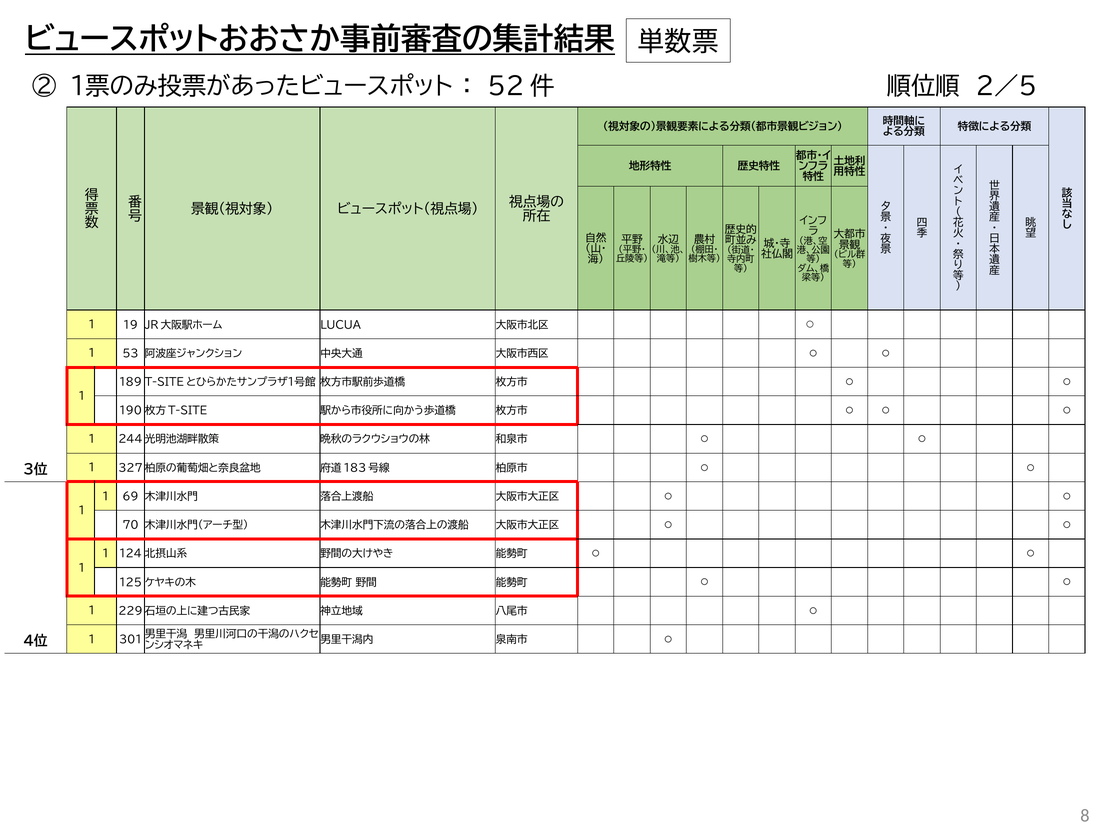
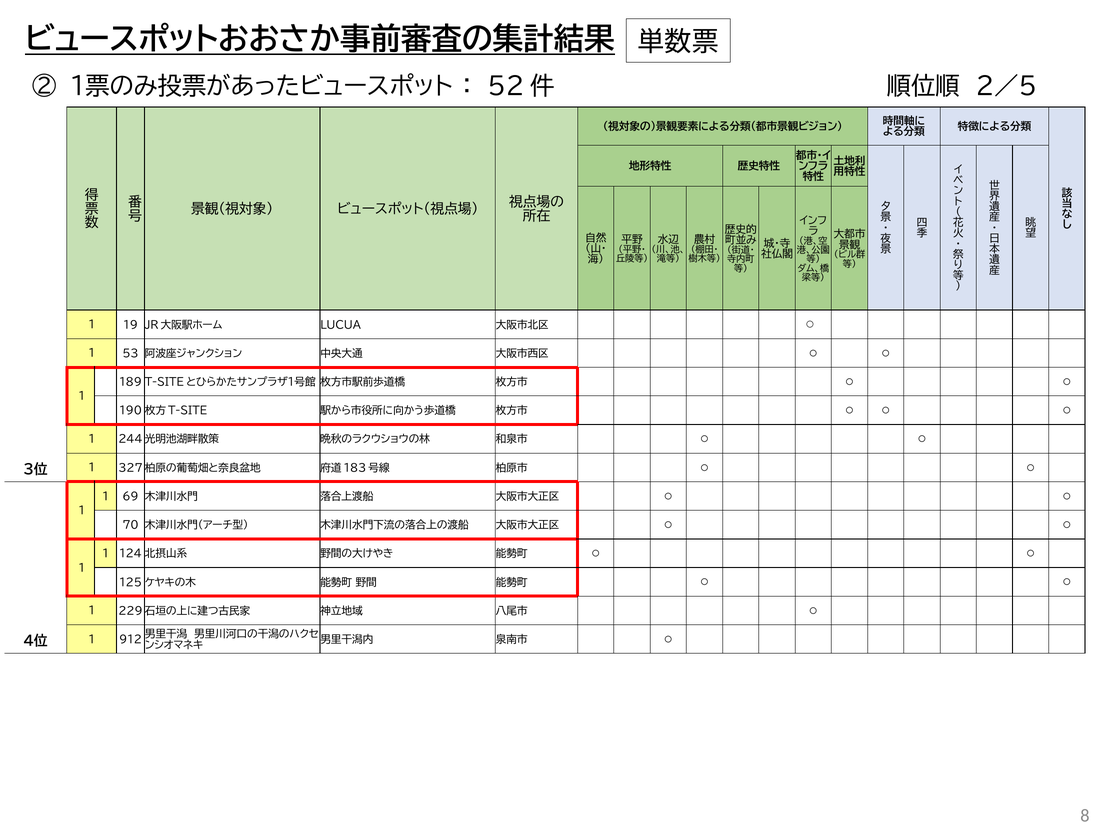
301: 301 -> 912
